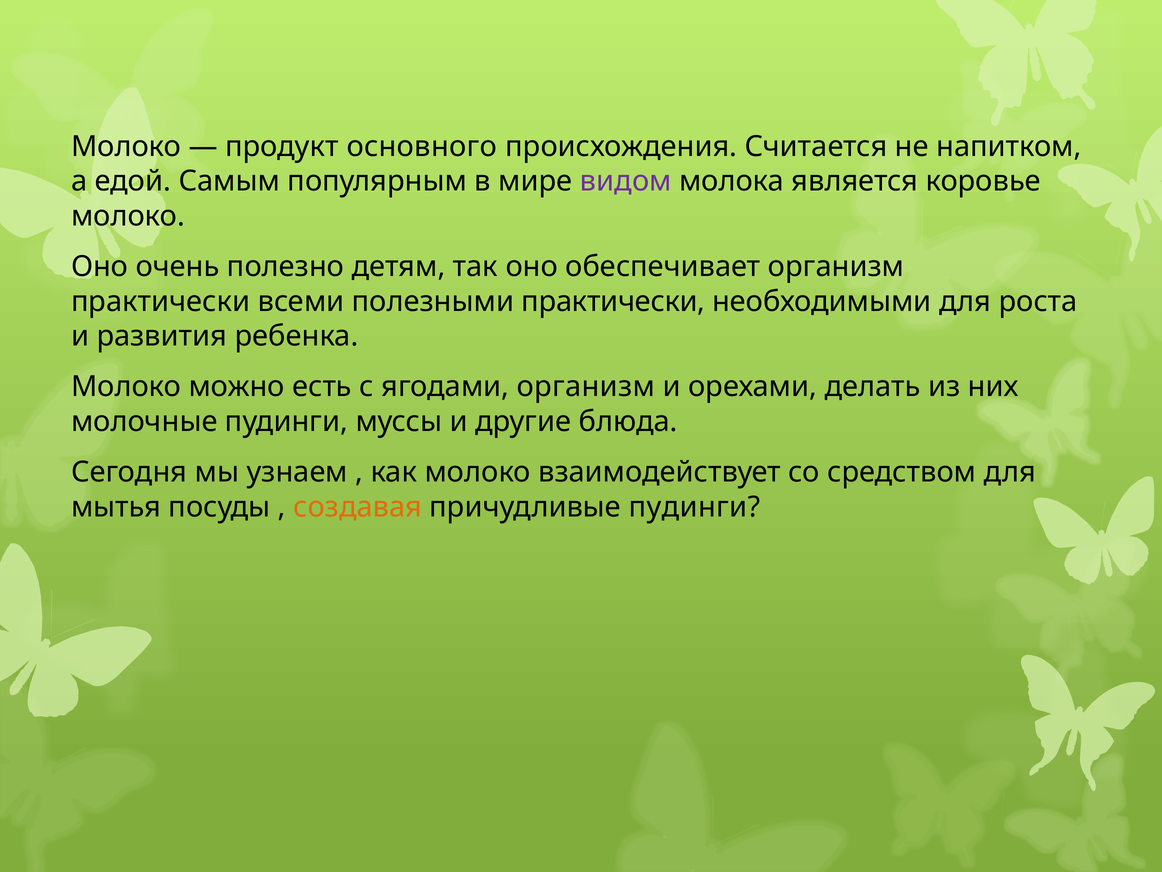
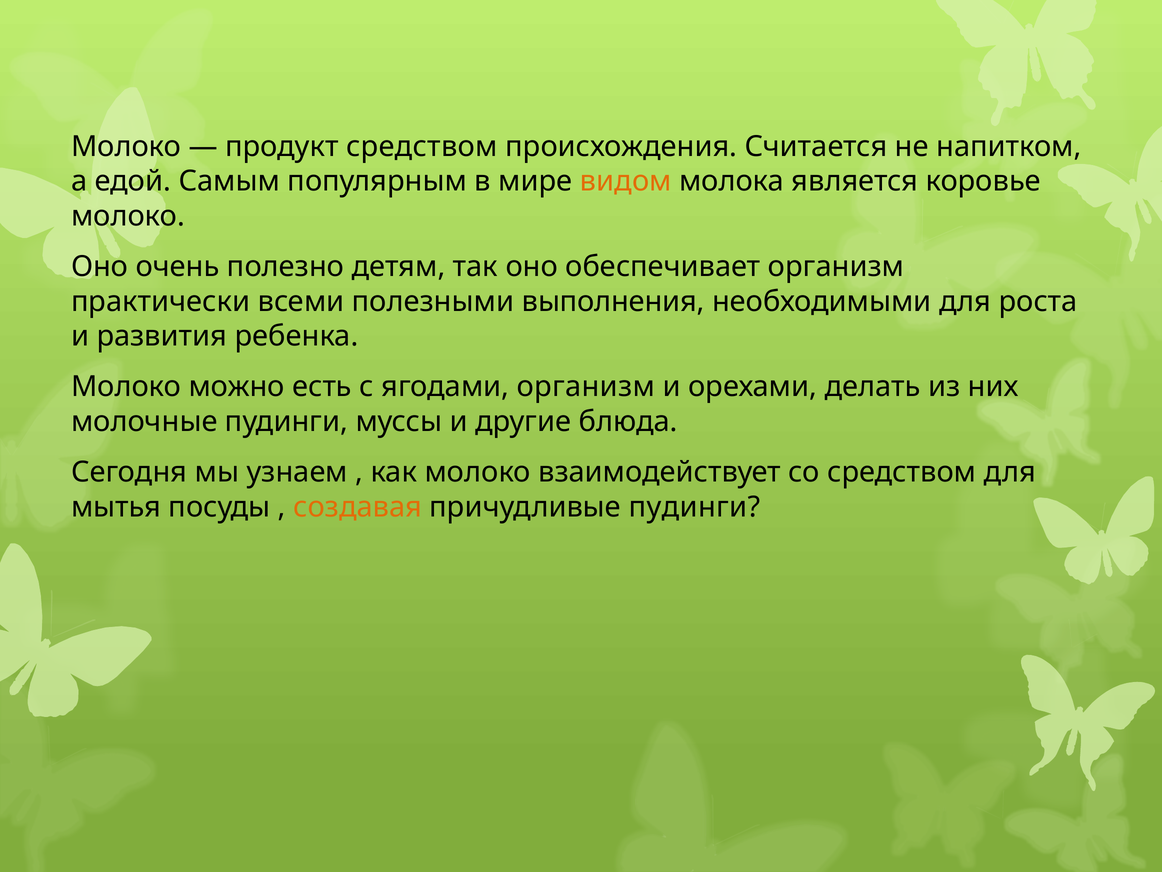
продукт основного: основного -> средством
видом colour: purple -> orange
полезными практически: практически -> выполнения
